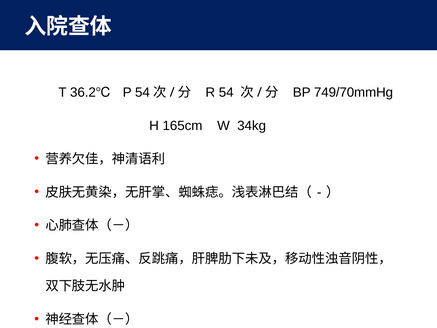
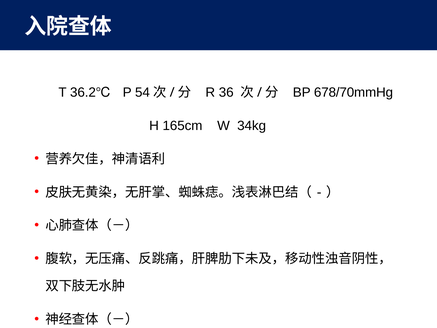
R 54: 54 -> 36
749/70mmHg: 749/70mmHg -> 678/70mmHg
